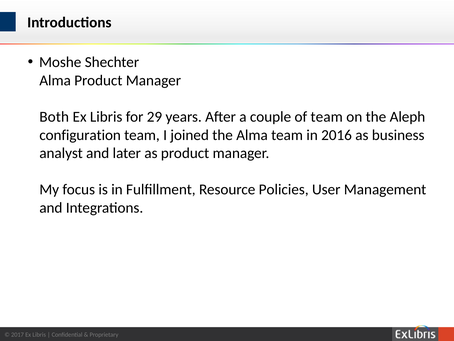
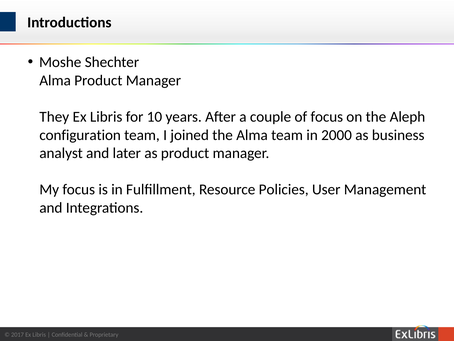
Both: Both -> They
29: 29 -> 10
of team: team -> focus
2016: 2016 -> 2000
